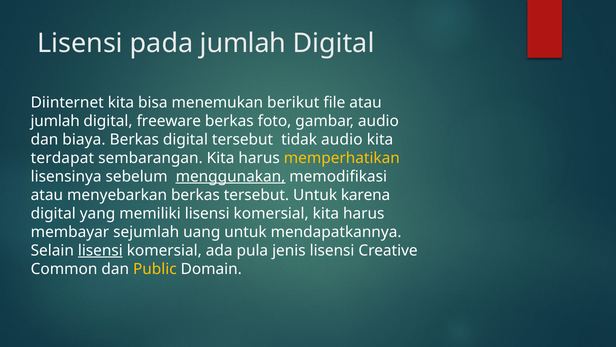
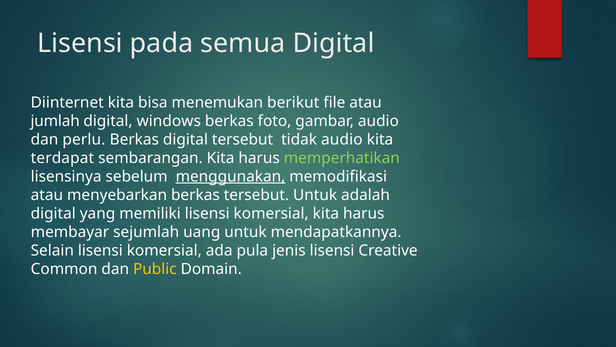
pada jumlah: jumlah -> semua
freeware: freeware -> windows
biaya: biaya -> perlu
memperhatikan colour: yellow -> light green
karena: karena -> adalah
lisensi at (100, 250) underline: present -> none
